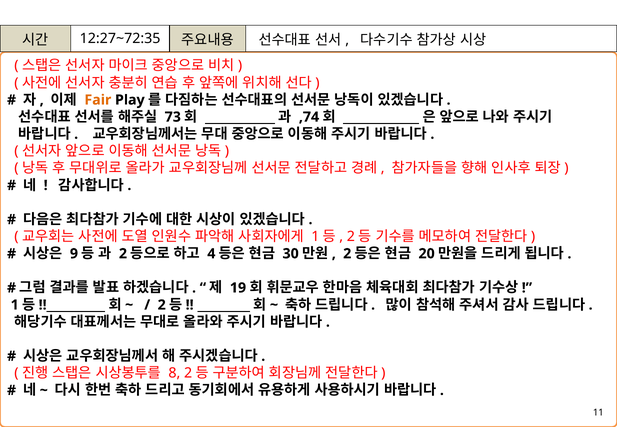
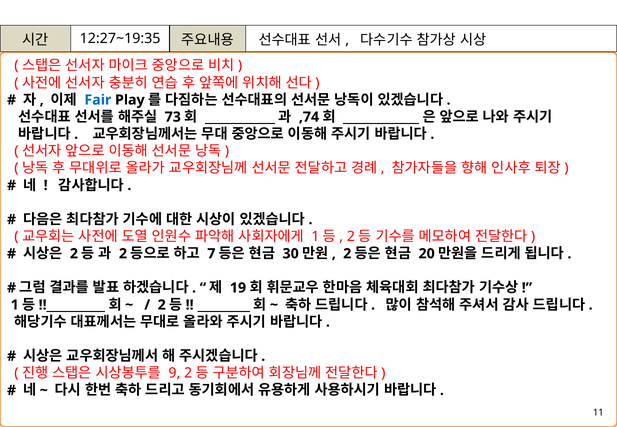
12:27~72:35: 12:27~72:35 -> 12:27~19:35
Fair colour: orange -> blue
9 at (74, 254): 9 -> 2
4: 4 -> 7
8: 8 -> 9
